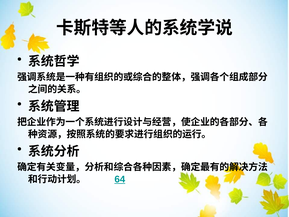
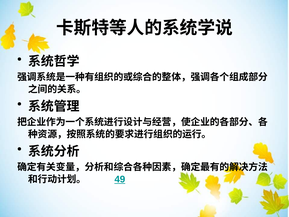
64: 64 -> 49
